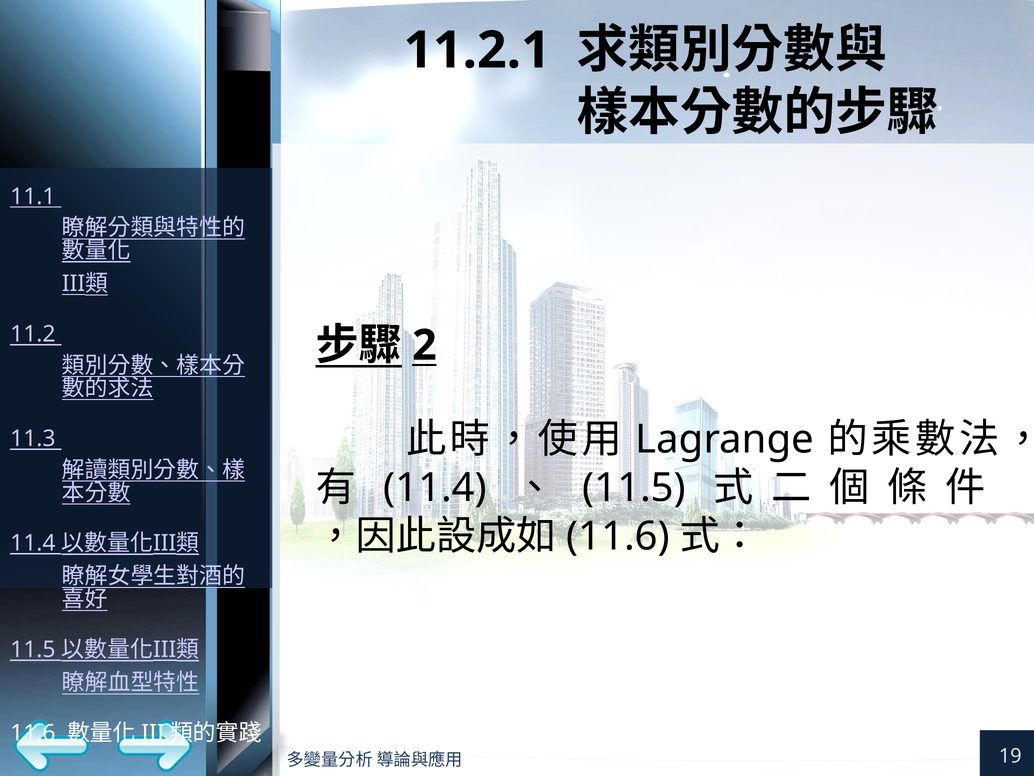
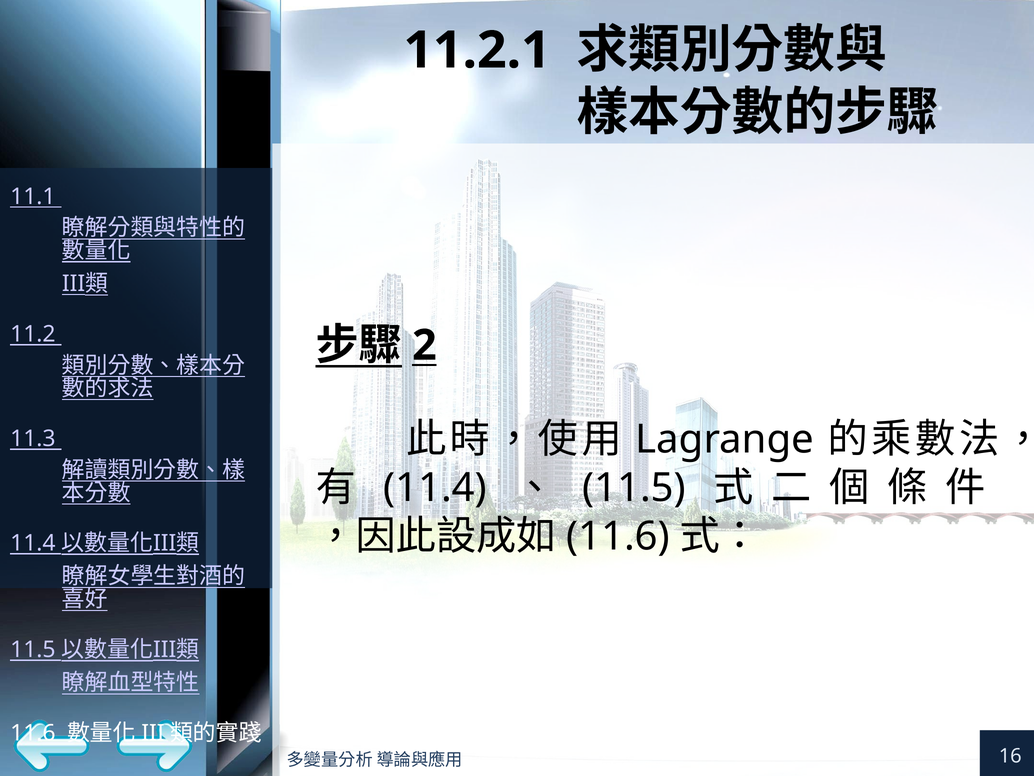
19: 19 -> 16
